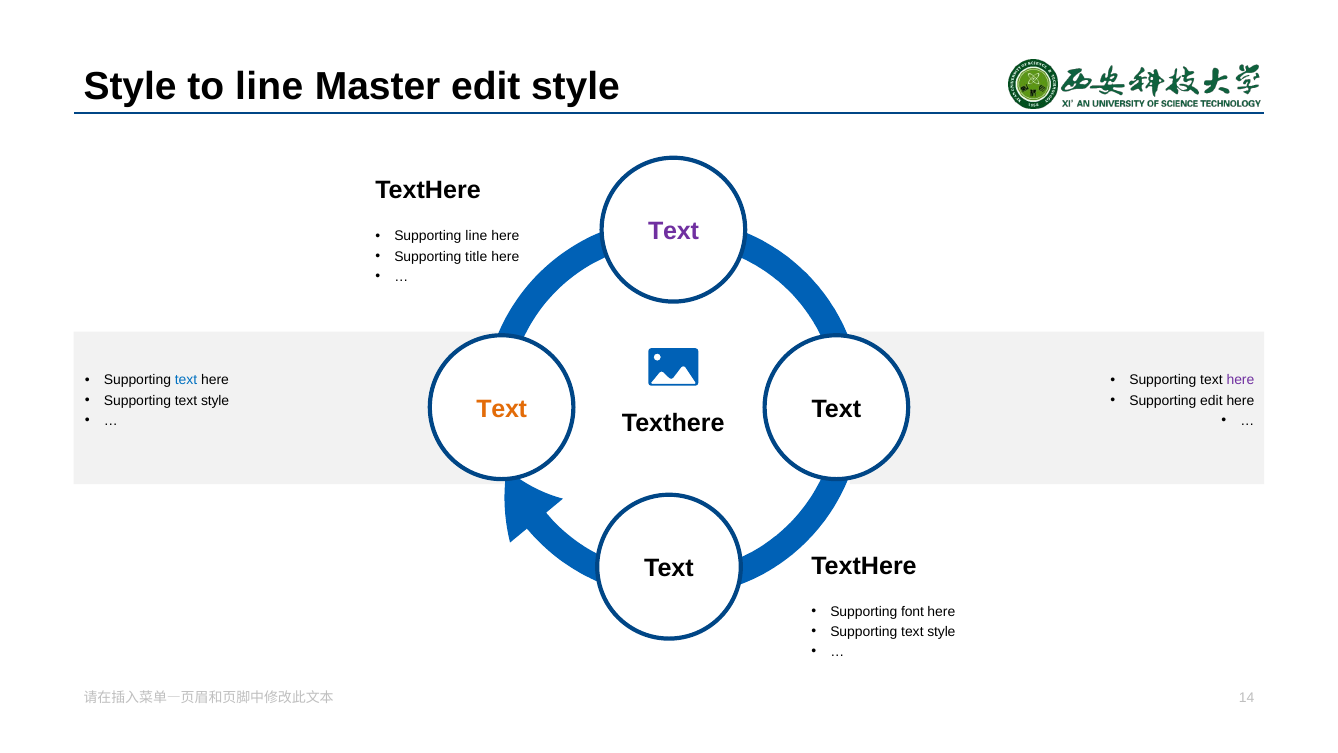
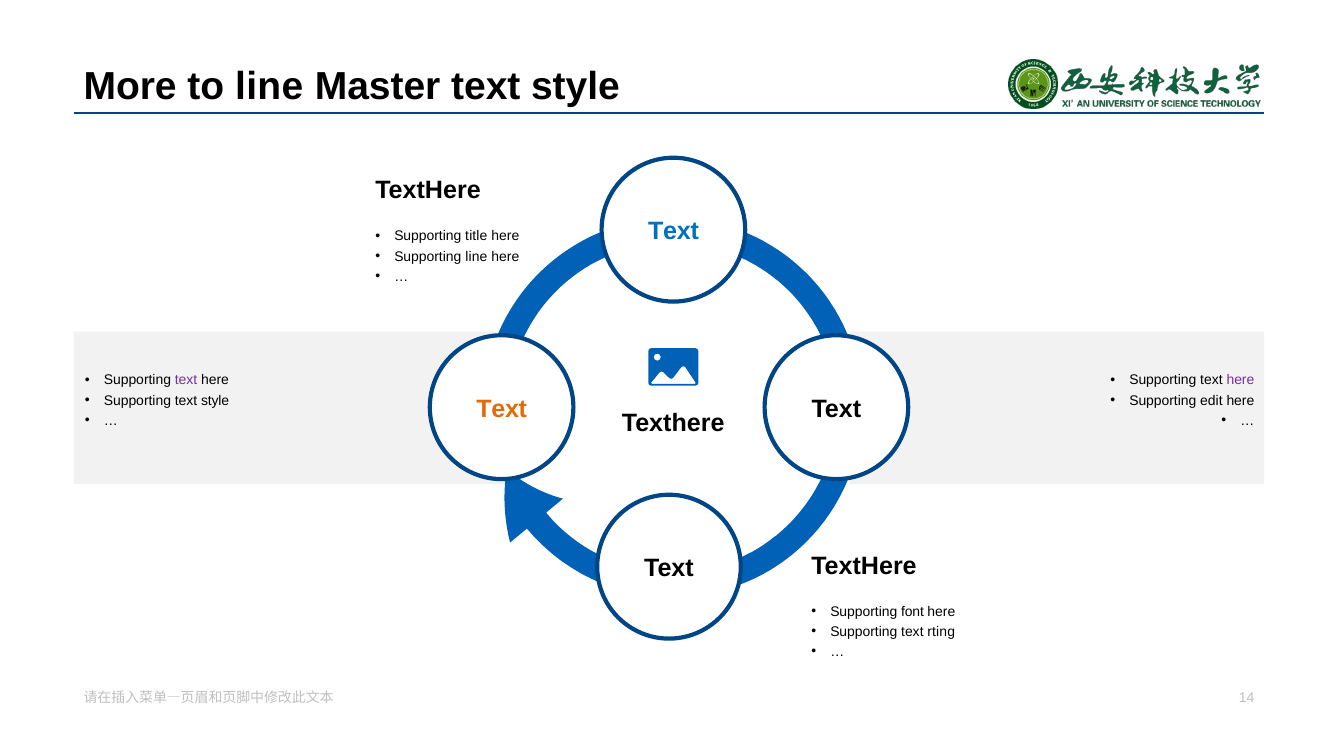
Style at (130, 87): Style -> More
Master edit: edit -> text
Text at (673, 231) colour: purple -> blue
Supporting line: line -> title
Supporting title: title -> line
text at (186, 380) colour: blue -> purple
style at (941, 632): style -> rting
